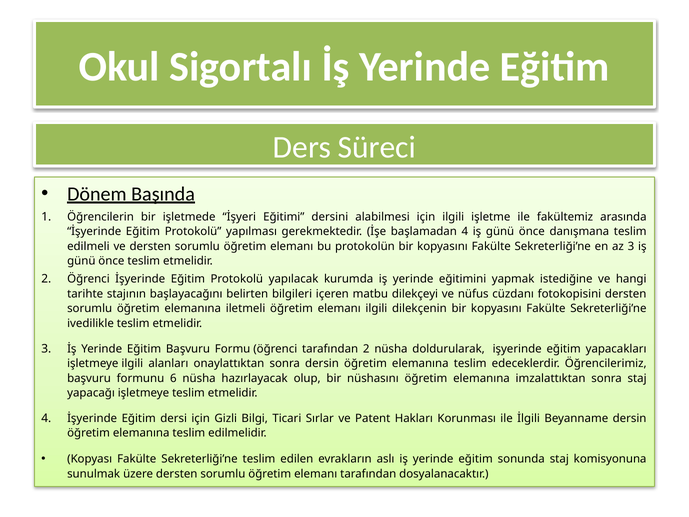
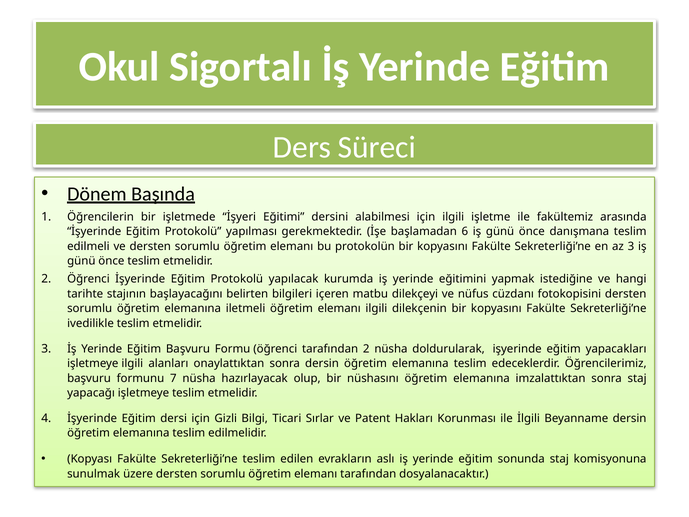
başlamadan 4: 4 -> 6
6: 6 -> 7
